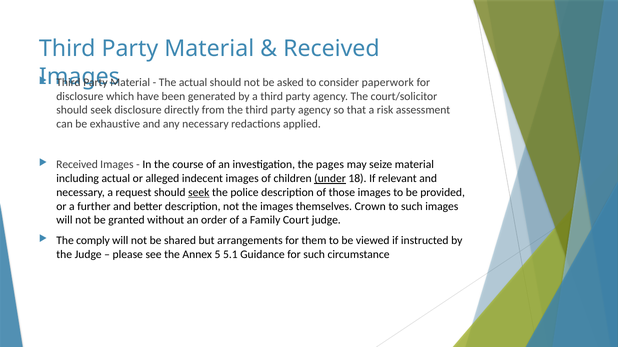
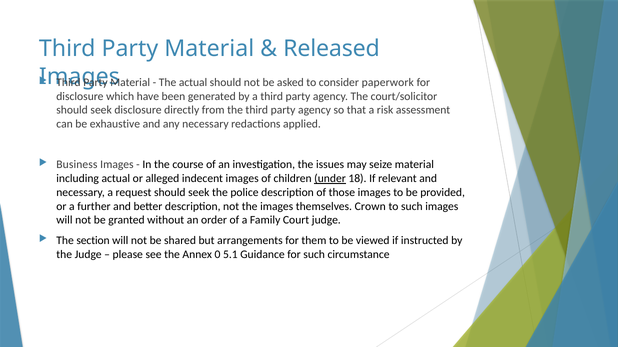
Received at (331, 49): Received -> Released
Received at (77, 165): Received -> Business
pages: pages -> issues
seek at (199, 193) underline: present -> none
comply: comply -> section
5: 5 -> 0
